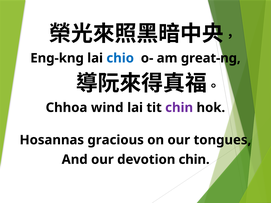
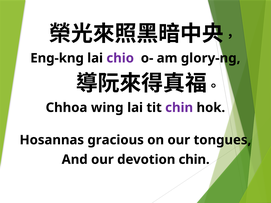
chio colour: blue -> purple
great-ng: great-ng -> glory-ng
wind: wind -> wing
